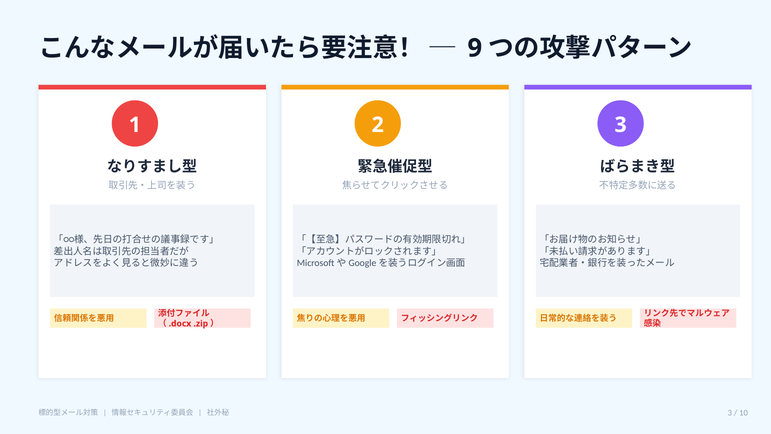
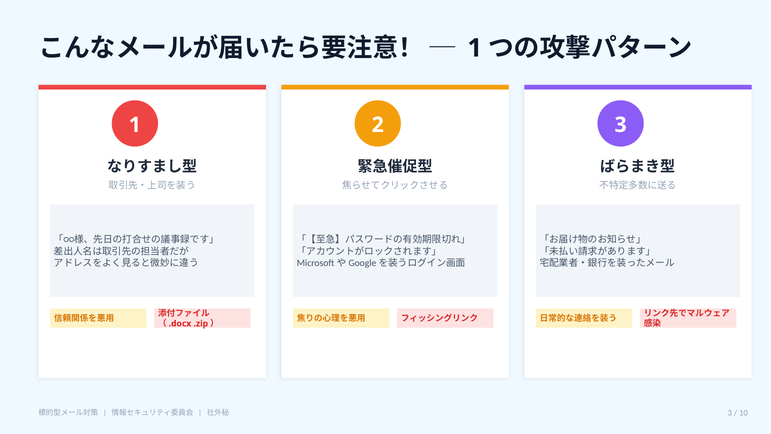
9 at (475, 48): 9 -> 1
